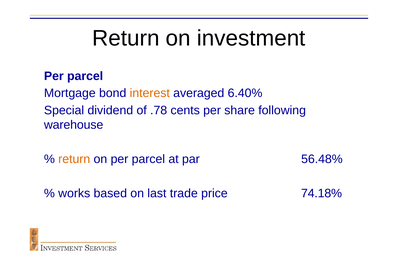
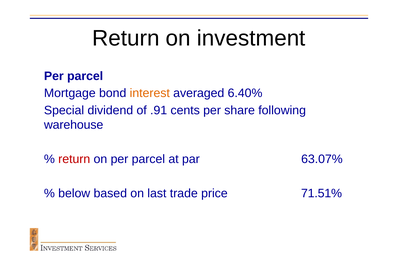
.78: .78 -> .91
return at (74, 159) colour: orange -> red
56.48%: 56.48% -> 63.07%
works: works -> below
74.18%: 74.18% -> 71.51%
